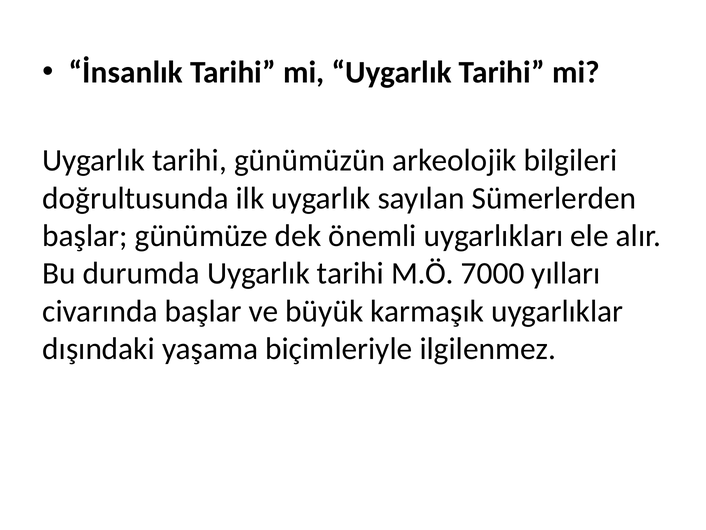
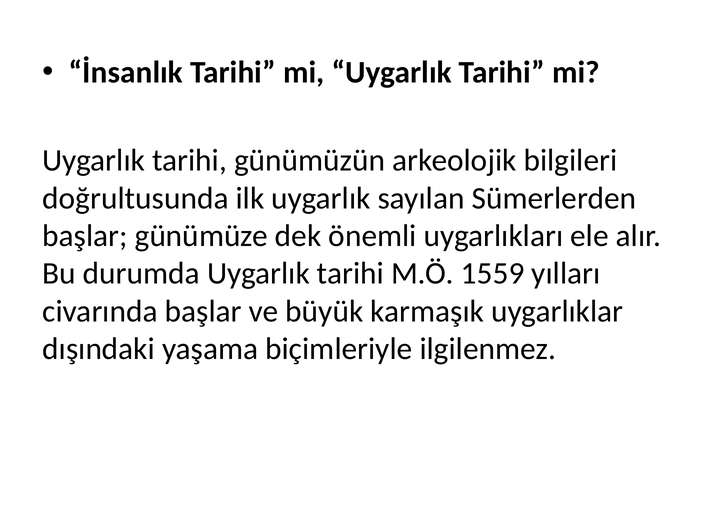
7000: 7000 -> 1559
